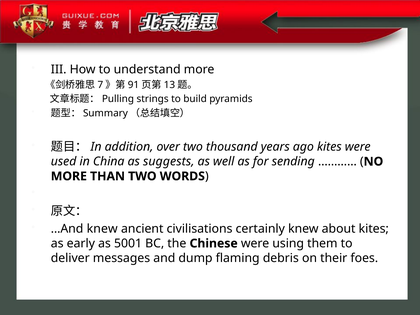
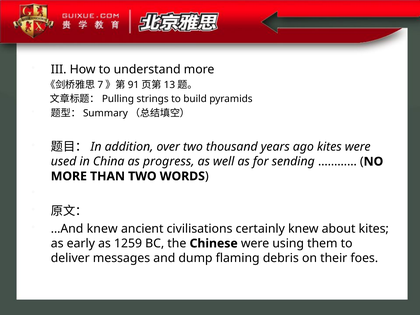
suggests: suggests -> progress
5001: 5001 -> 1259
